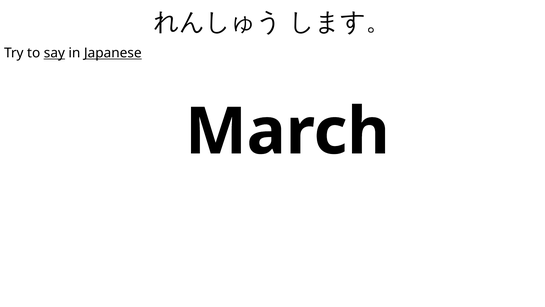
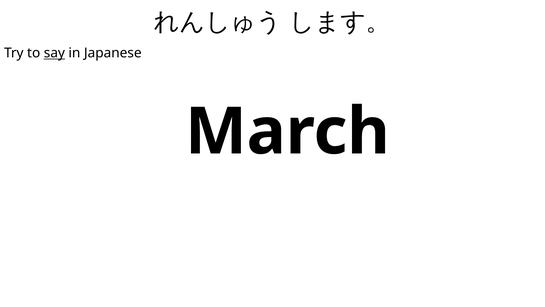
Japanese underline: present -> none
